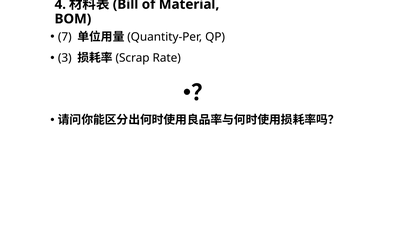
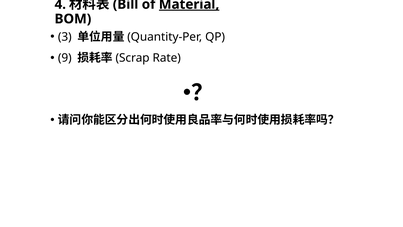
Material underline: none -> present
7: 7 -> 3
3: 3 -> 9
